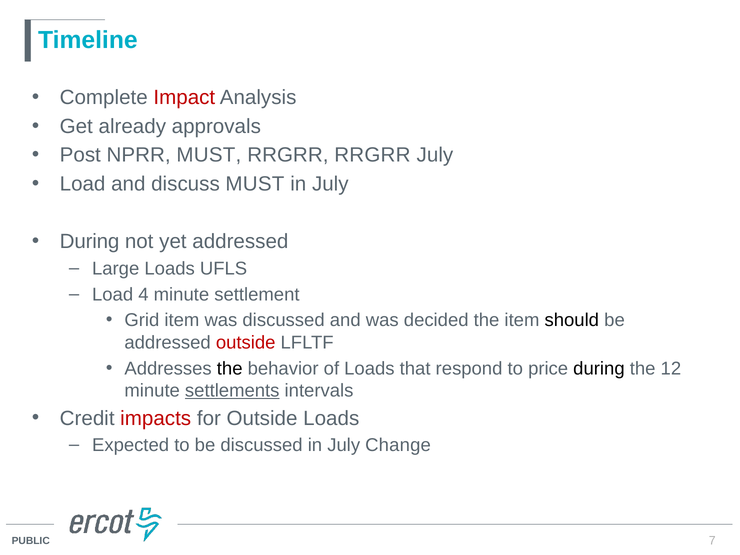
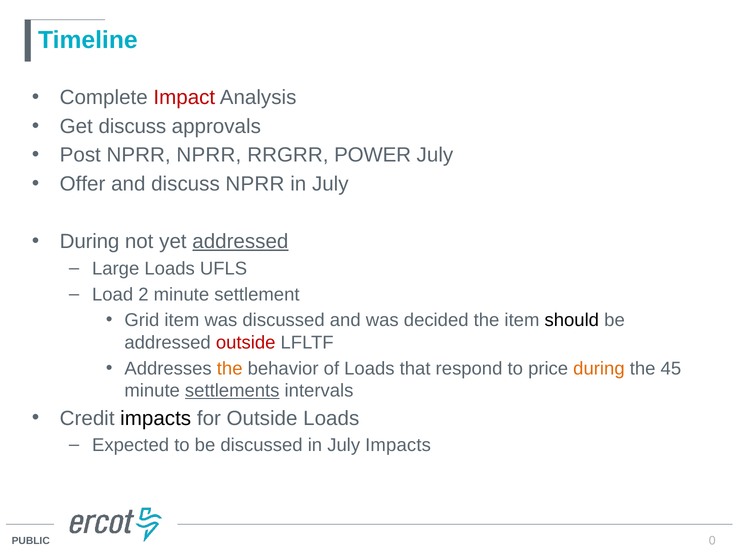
Get already: already -> discuss
NPRR MUST: MUST -> NPRR
RRGRR RRGRR: RRGRR -> POWER
Load at (83, 184): Load -> Offer
discuss MUST: MUST -> NPRR
addressed at (240, 242) underline: none -> present
4: 4 -> 2
the at (230, 368) colour: black -> orange
during at (599, 368) colour: black -> orange
12: 12 -> 45
impacts at (156, 418) colour: red -> black
July Change: Change -> Impacts
7: 7 -> 0
